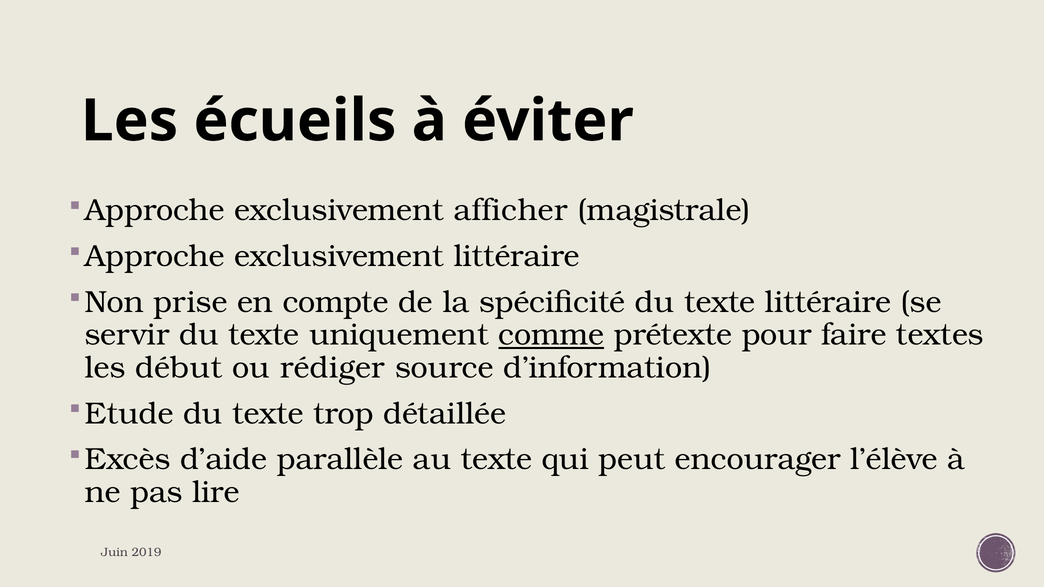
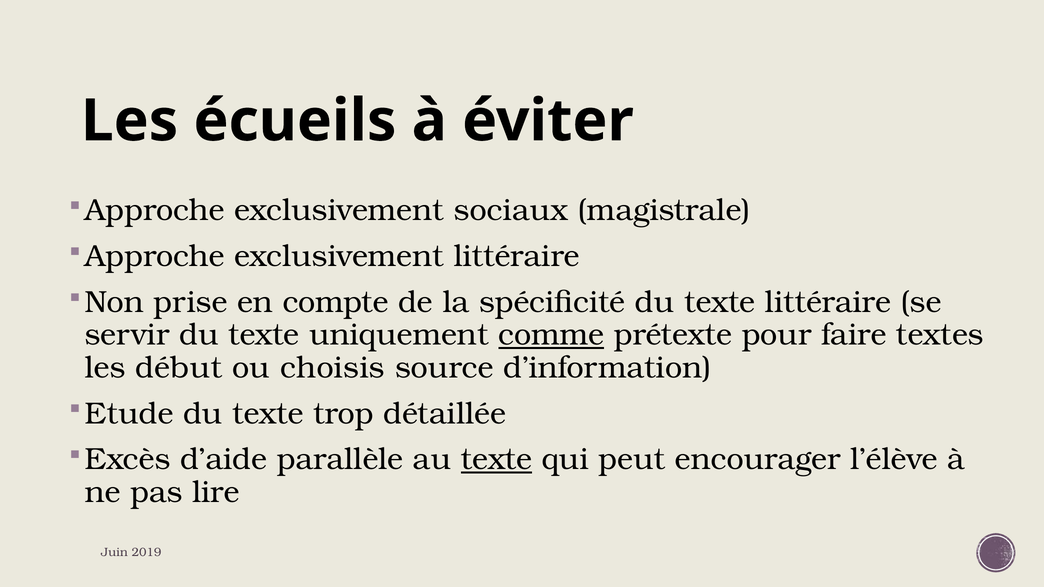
afficher: afficher -> sociaux
rédiger: rédiger -> choisis
texte at (497, 460) underline: none -> present
